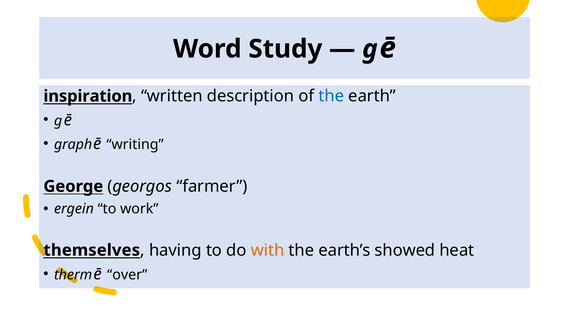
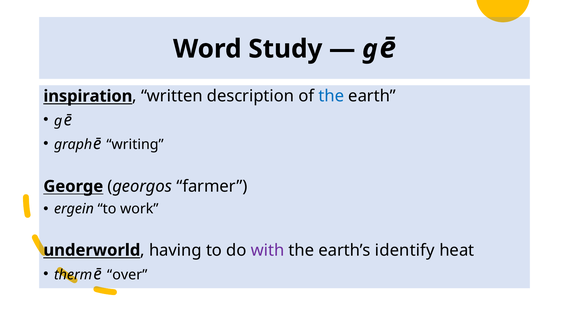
themselves: themselves -> underworld
with colour: orange -> purple
showed: showed -> identify
